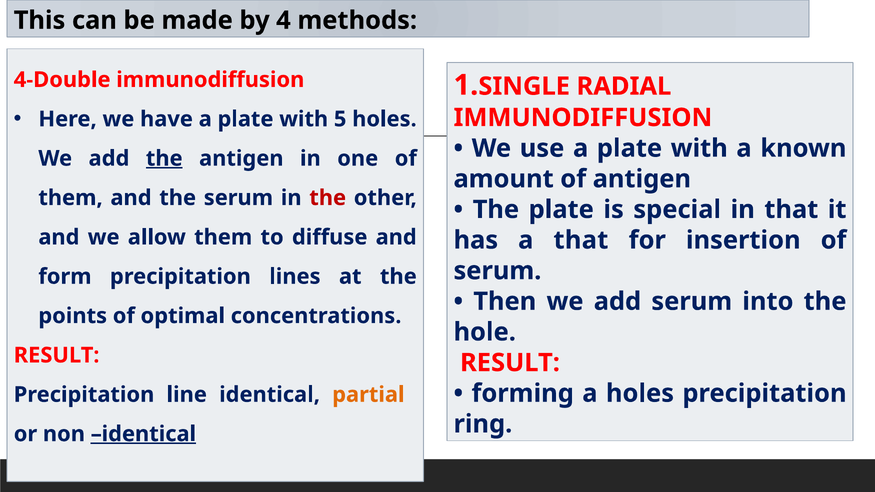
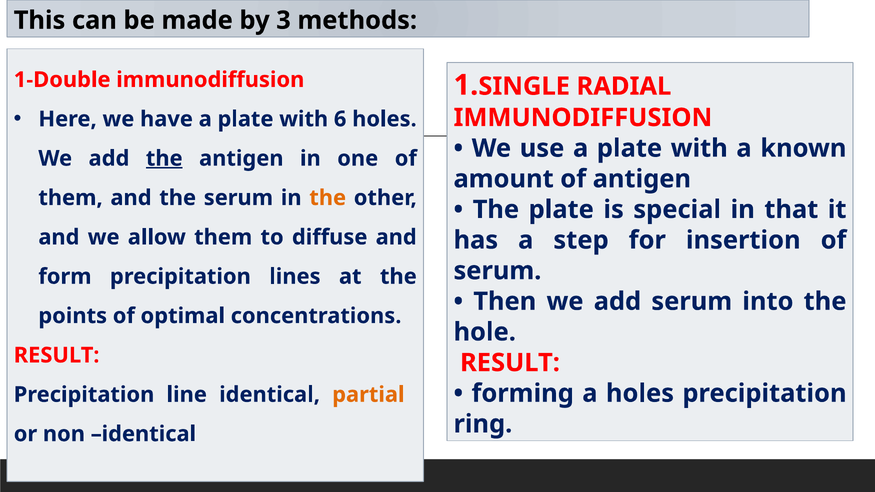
4: 4 -> 3
4-Double: 4-Double -> 1-Double
5: 5 -> 6
the at (328, 198) colour: red -> orange
a that: that -> step
identical at (143, 434) underline: present -> none
